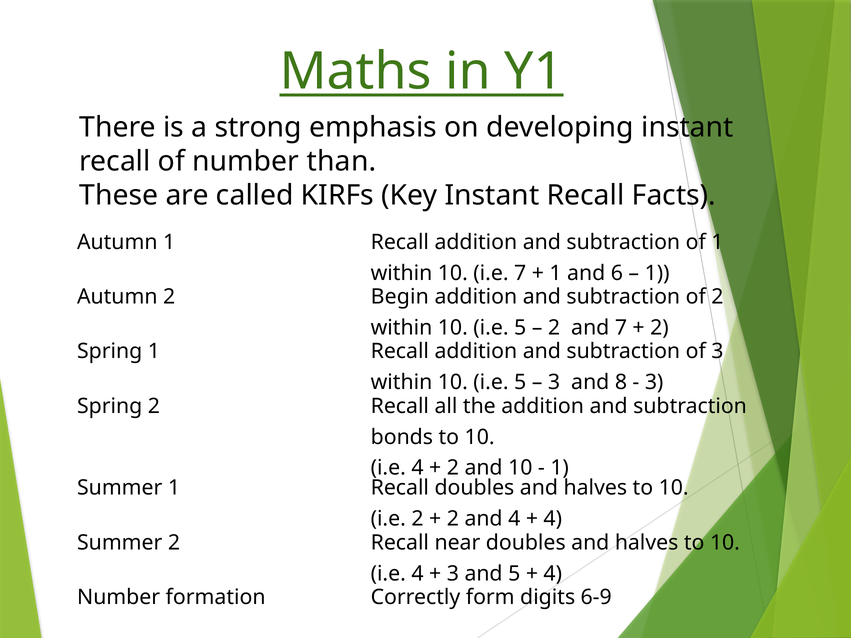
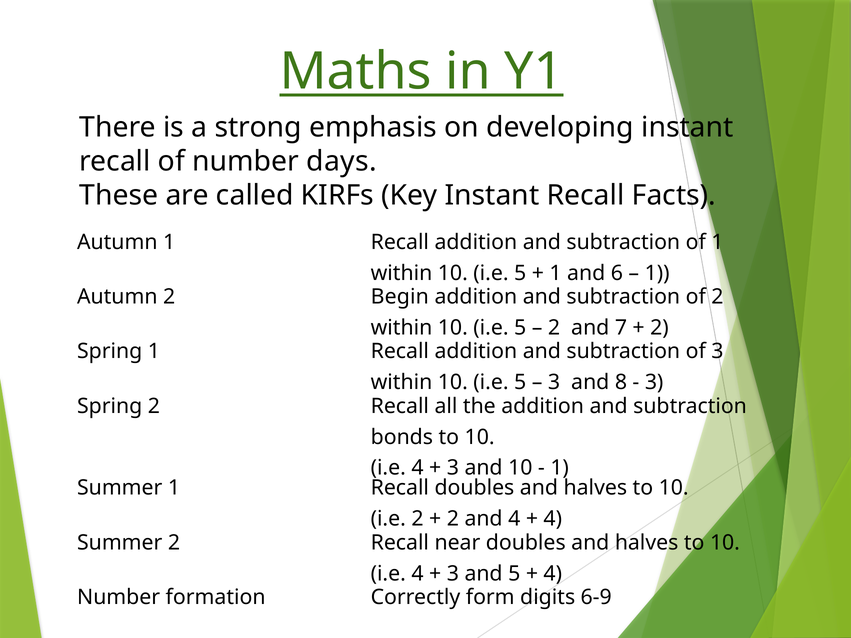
than: than -> days
7 at (520, 273): 7 -> 5
2 at (453, 468): 2 -> 3
